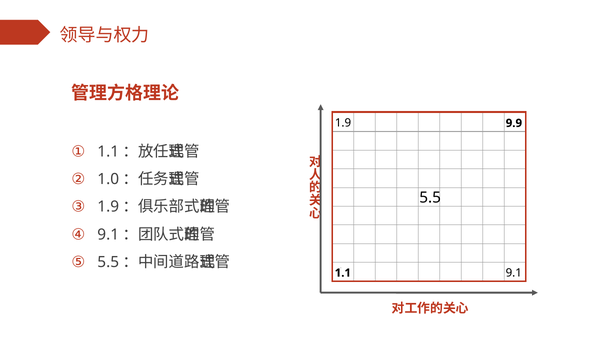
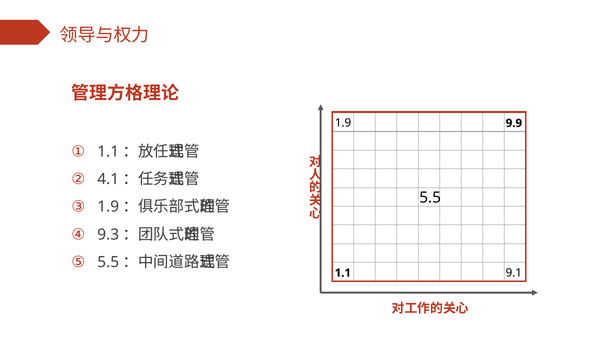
1.0: 1.0 -> 4.1
9.1 at (108, 234): 9.1 -> 9.3
